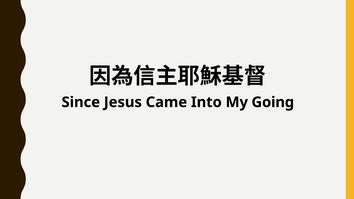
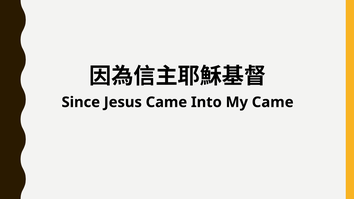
My Going: Going -> Came
